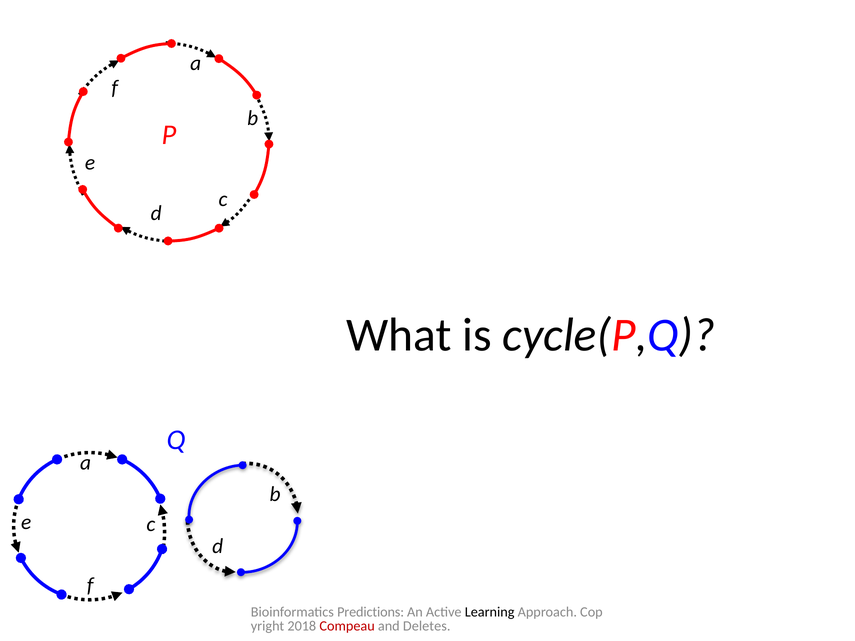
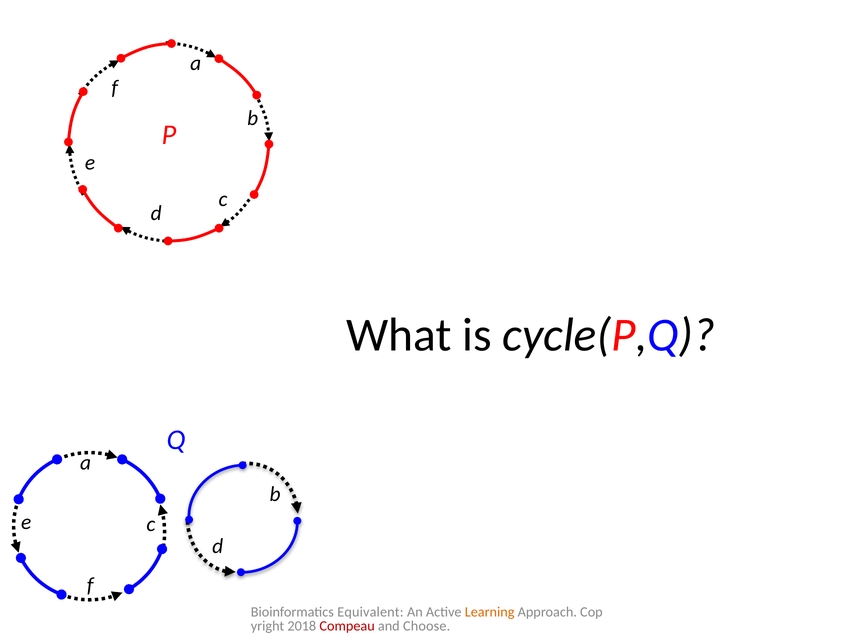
Predictions: Predictions -> Equivalent
Learning colour: black -> orange
Deletes: Deletes -> Choose
